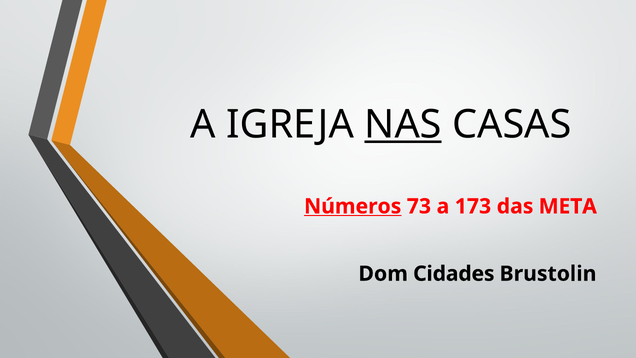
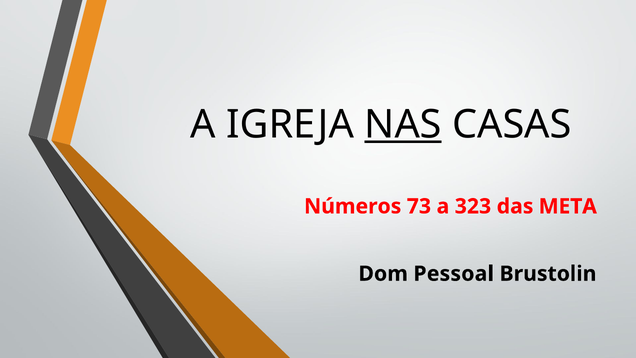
Números underline: present -> none
173: 173 -> 323
Cidades: Cidades -> Pessoal
